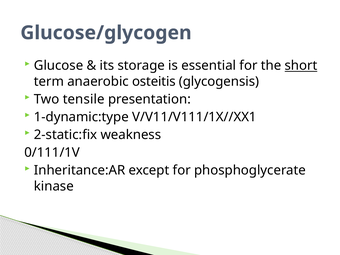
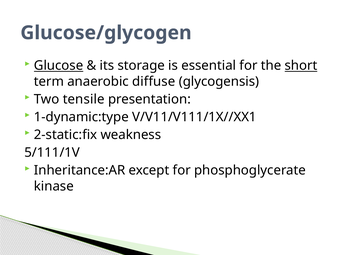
Glucose underline: none -> present
osteitis: osteitis -> diffuse
0/111/1V: 0/111/1V -> 5/111/1V
